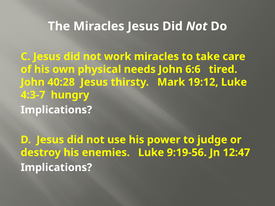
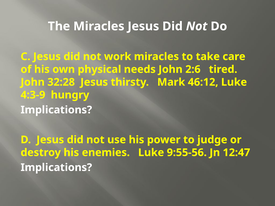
6:6: 6:6 -> 2:6
40:28: 40:28 -> 32:28
19:12: 19:12 -> 46:12
4:3-7: 4:3-7 -> 4:3-9
9:19-56: 9:19-56 -> 9:55-56
